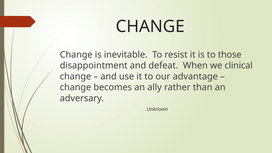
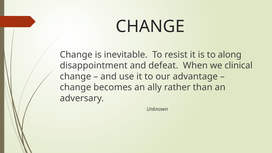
those: those -> along
